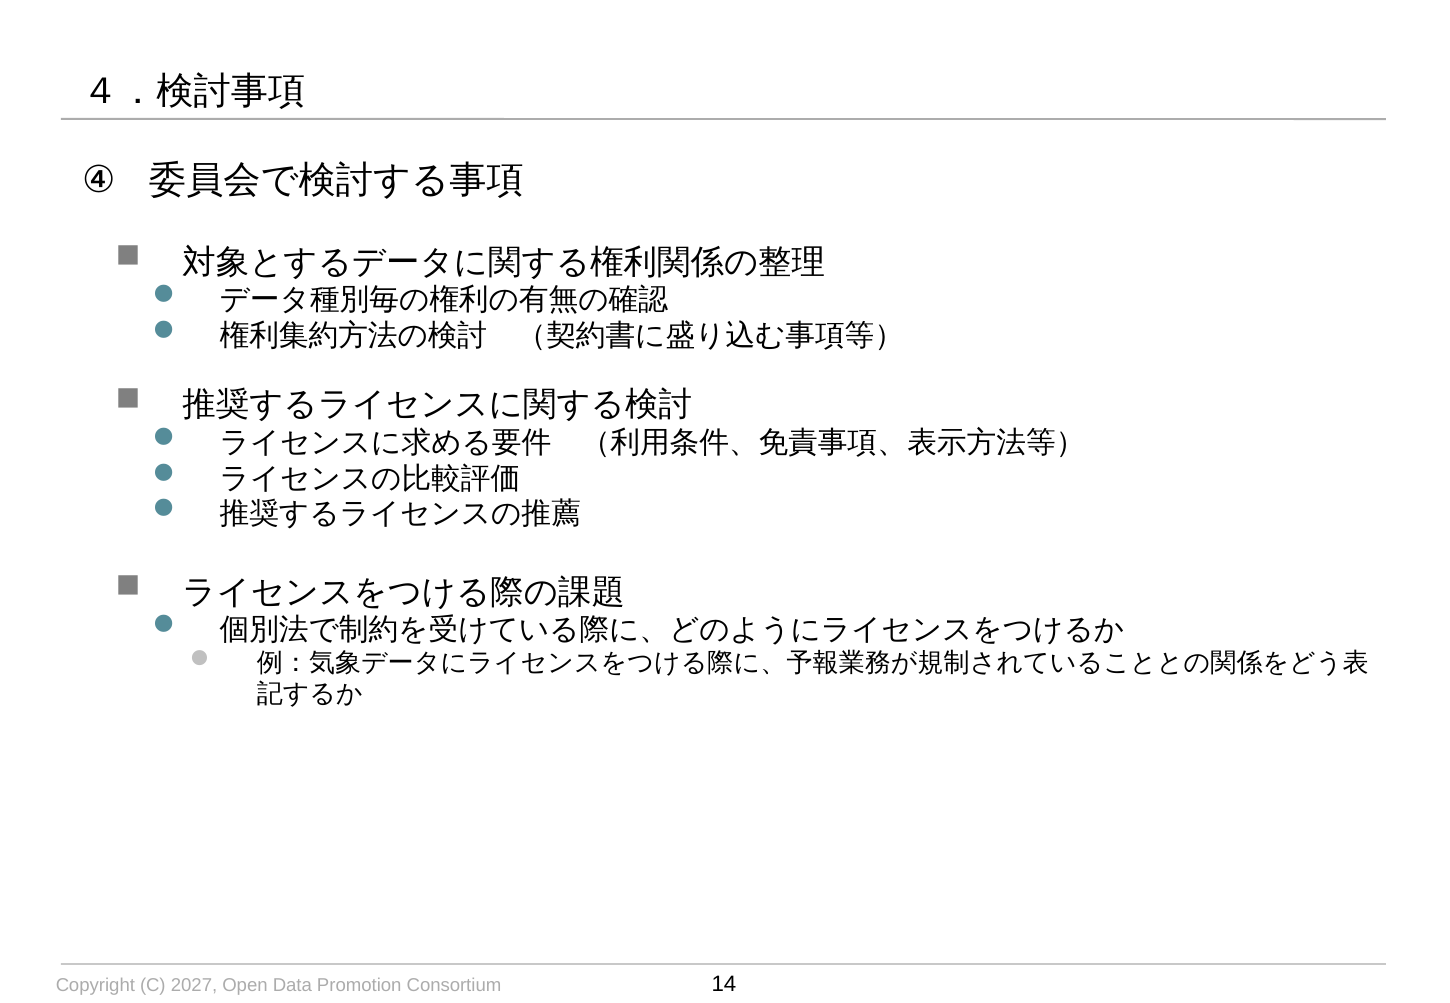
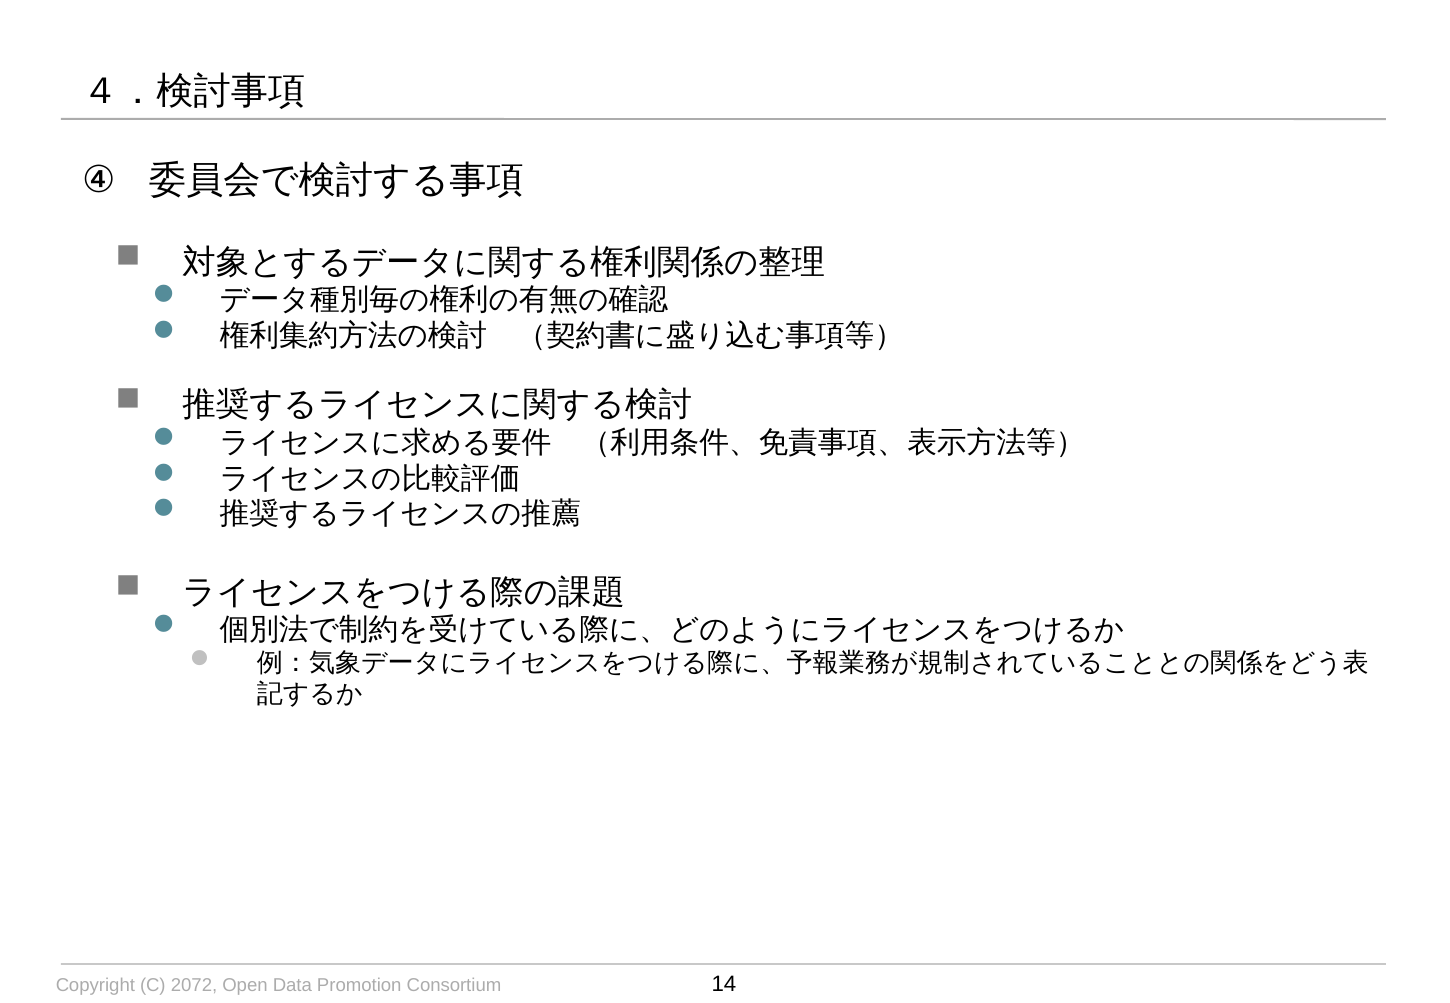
2027: 2027 -> 2072
